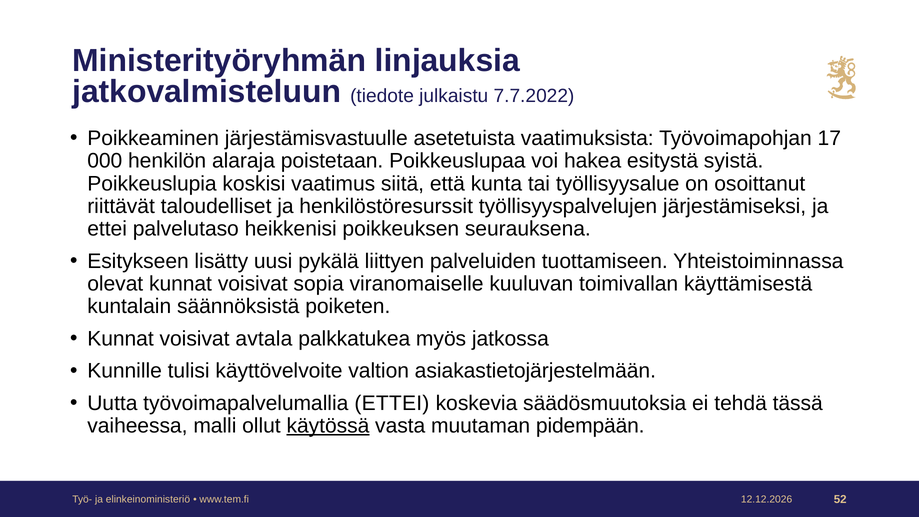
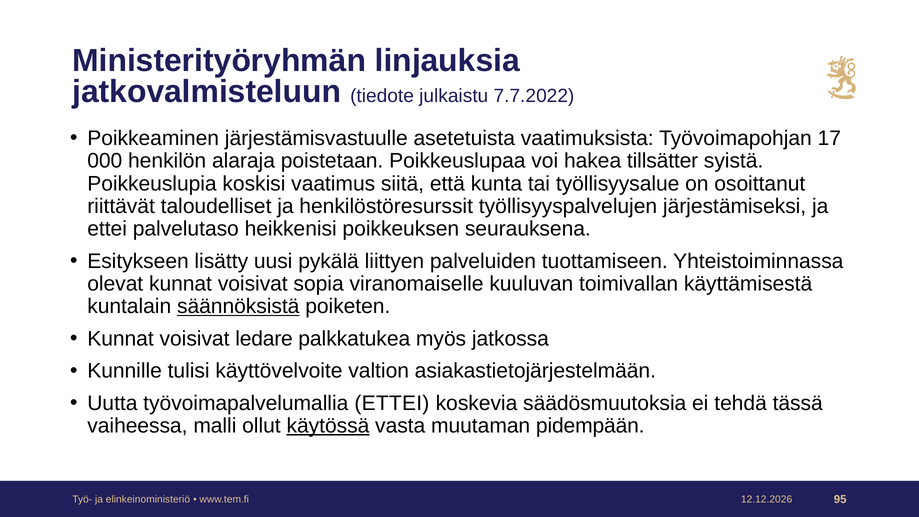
esitystä: esitystä -> tillsätter
säännöksistä underline: none -> present
avtala: avtala -> ledare
52: 52 -> 95
